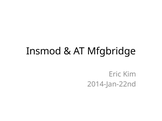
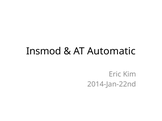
Mfgbridge: Mfgbridge -> Automatic
